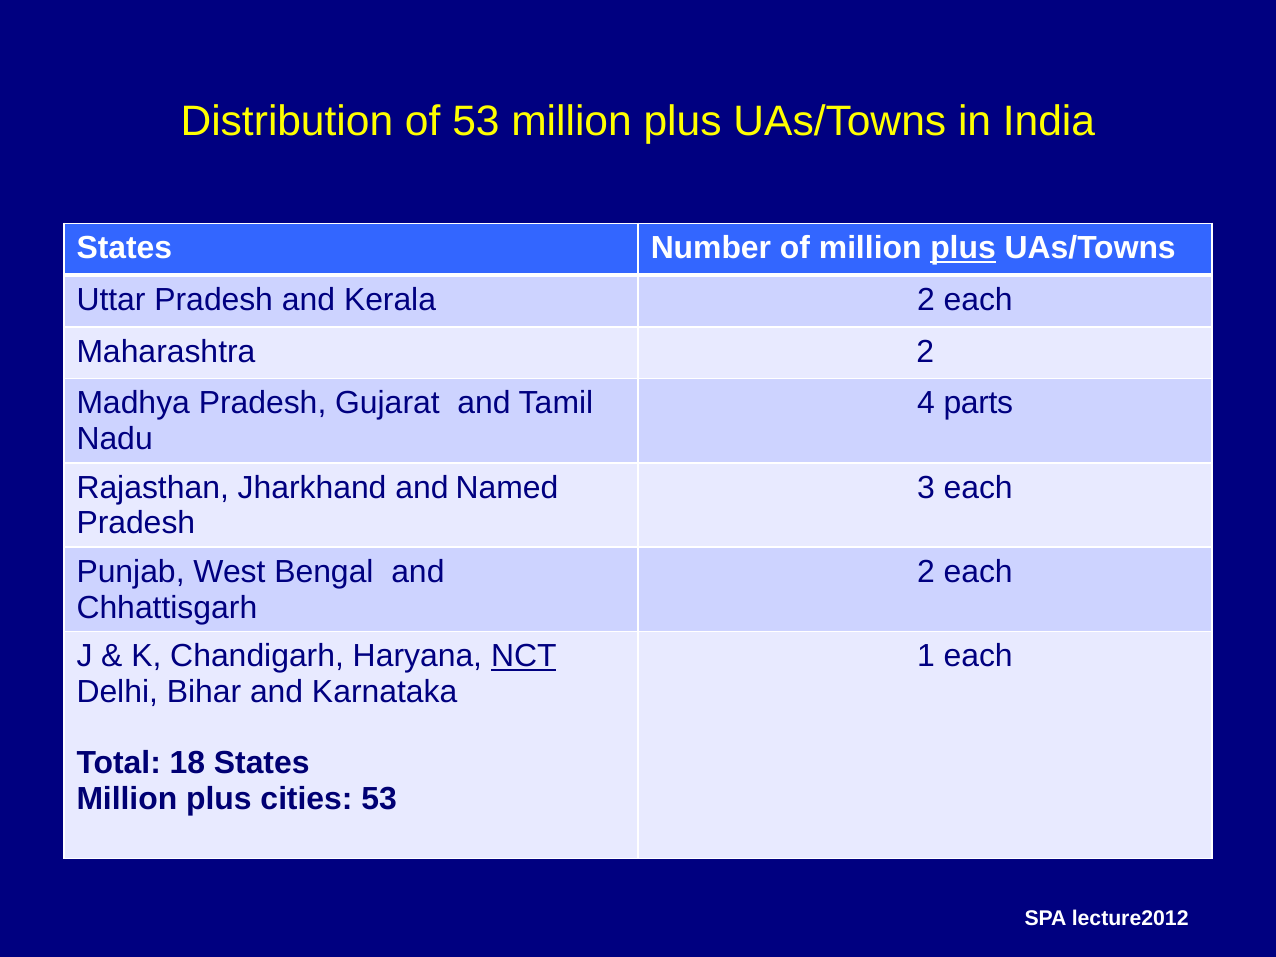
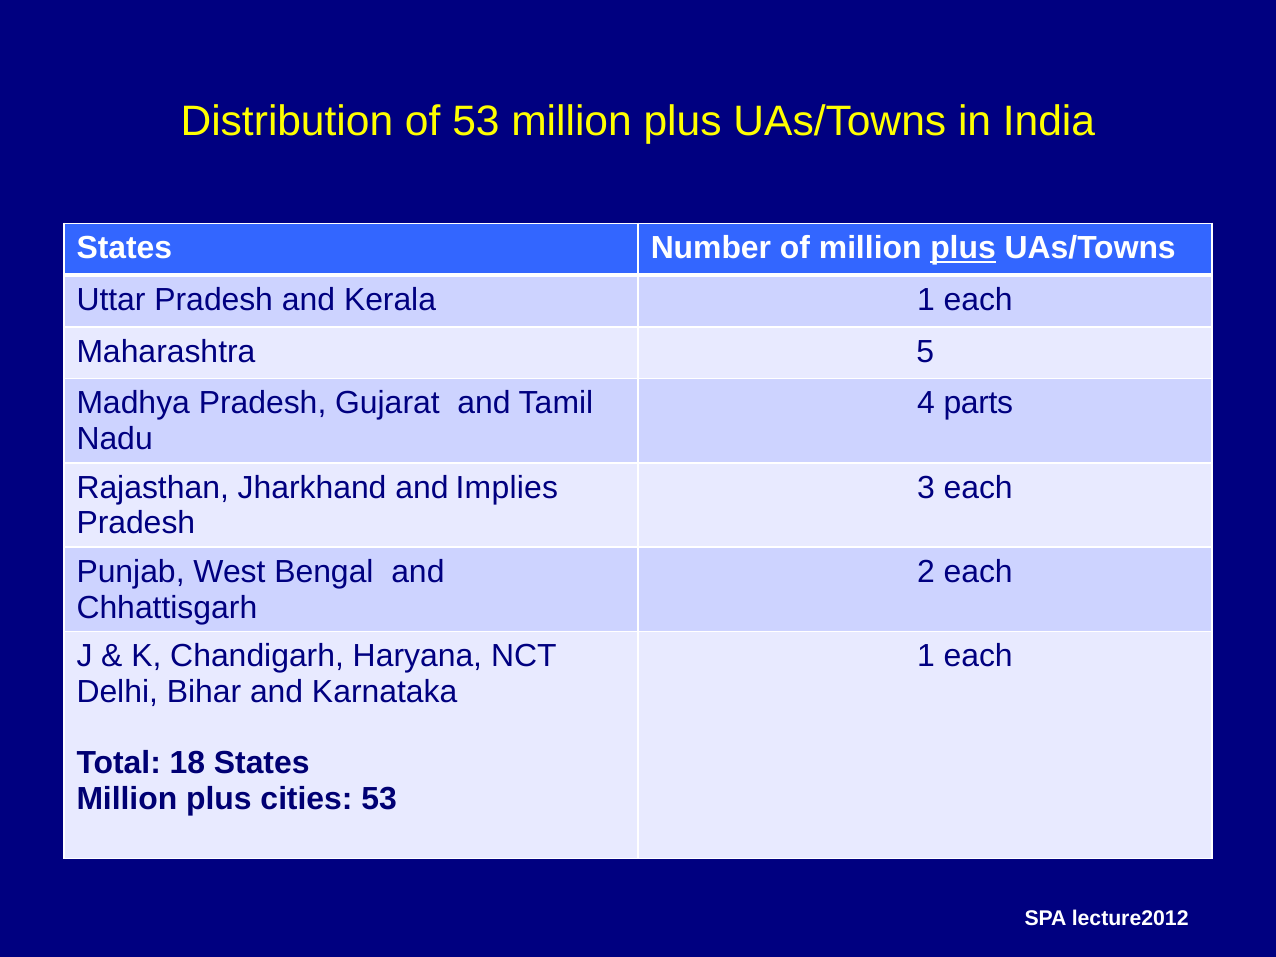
Kerala 2: 2 -> 1
Maharashtra 2: 2 -> 5
Named: Named -> Implies
NCT underline: present -> none
